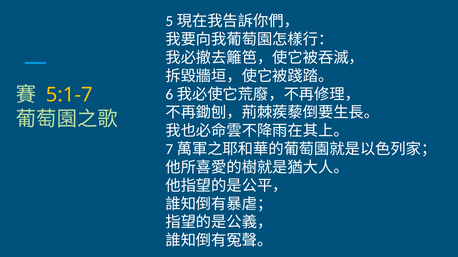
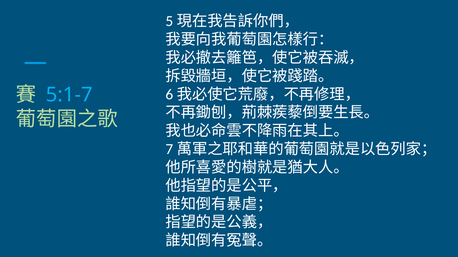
5:1-7 colour: yellow -> light blue
